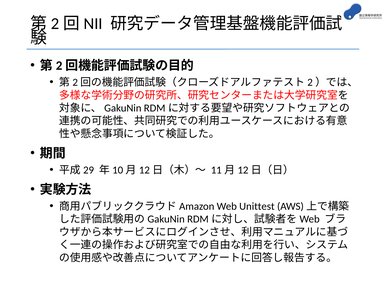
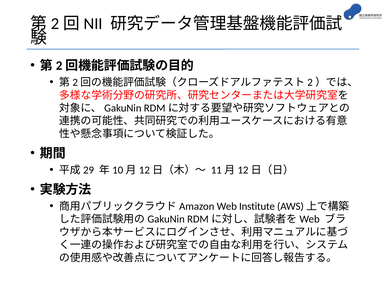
Unittest: Unittest -> Institute
